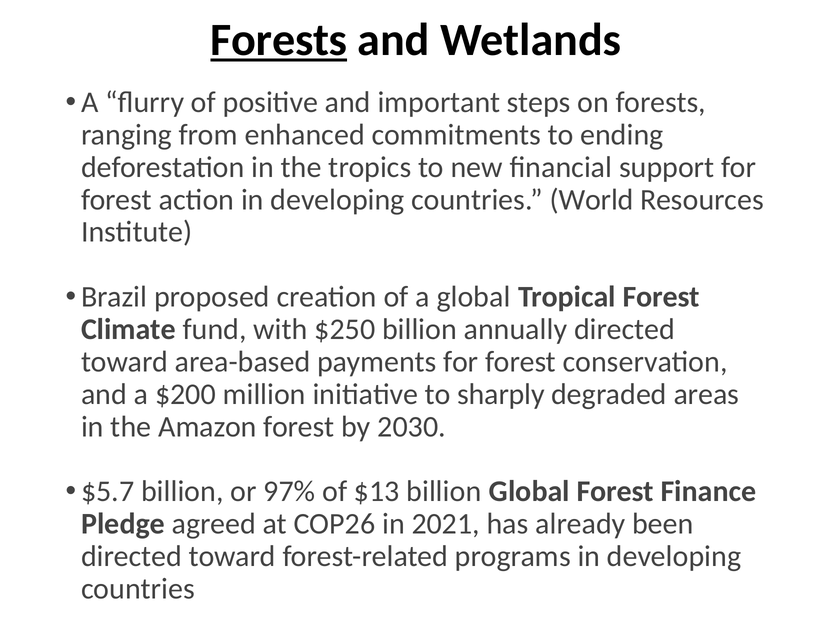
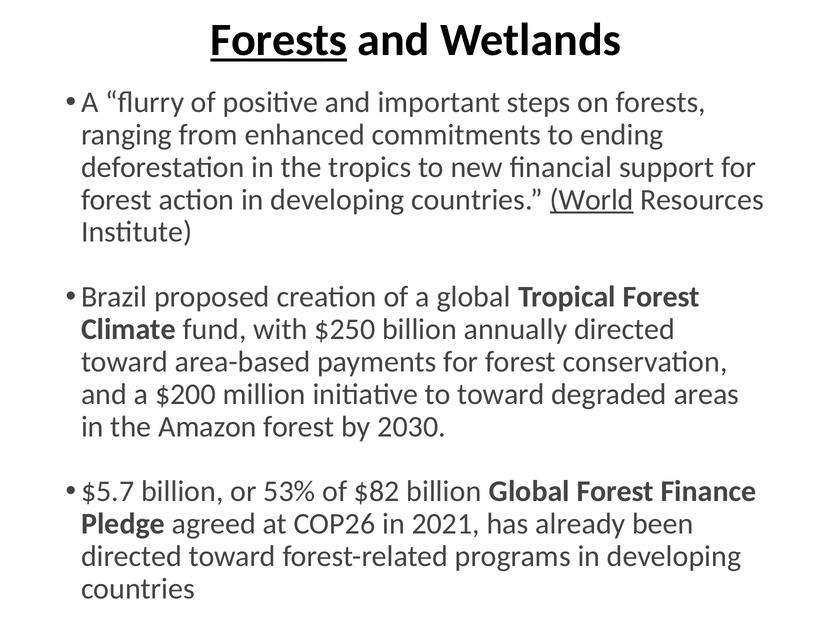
World underline: none -> present
to sharply: sharply -> toward
97%: 97% -> 53%
$13: $13 -> $82
